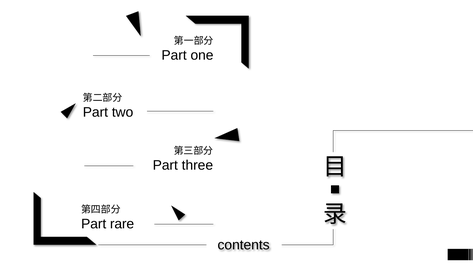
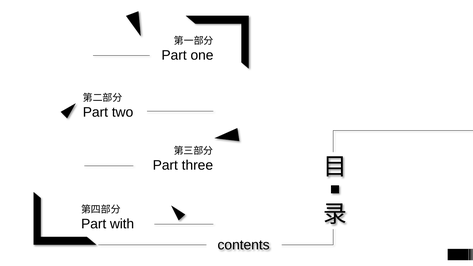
rare: rare -> with
